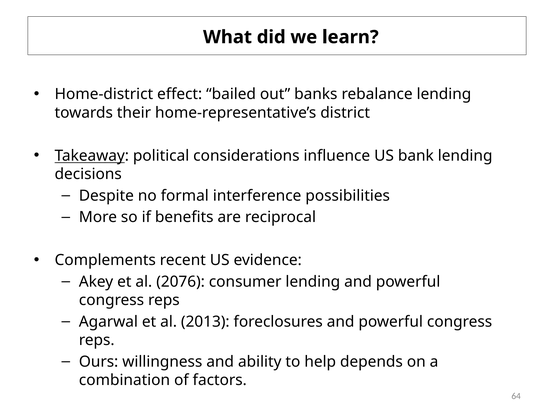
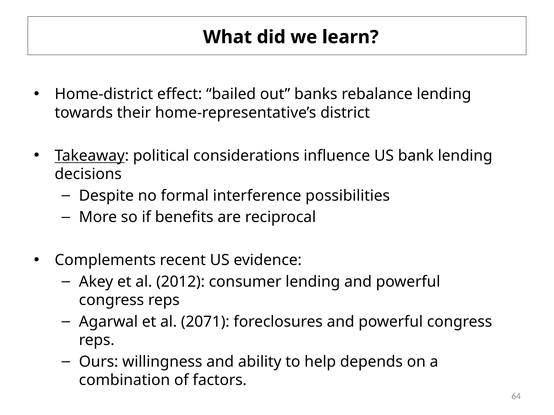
2076: 2076 -> 2012
2013: 2013 -> 2071
